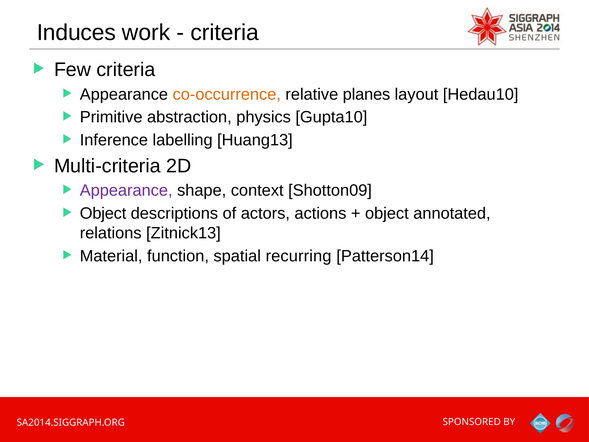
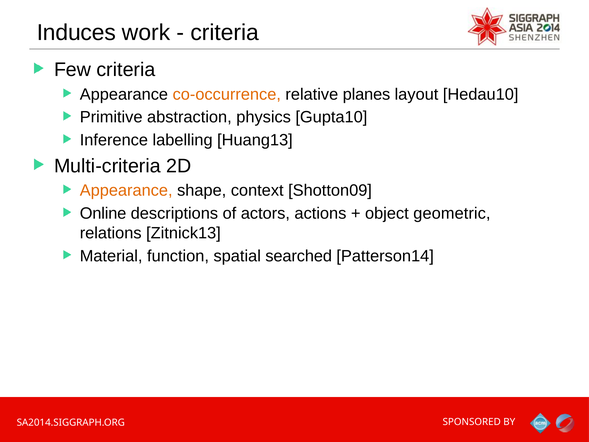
Appearance at (126, 190) colour: purple -> orange
Object at (103, 213): Object -> Online
annotated: annotated -> geometric
recurring: recurring -> searched
